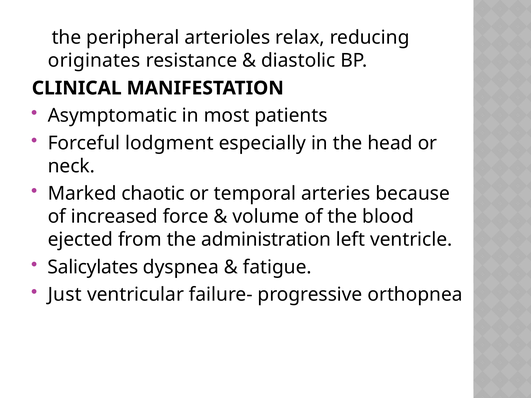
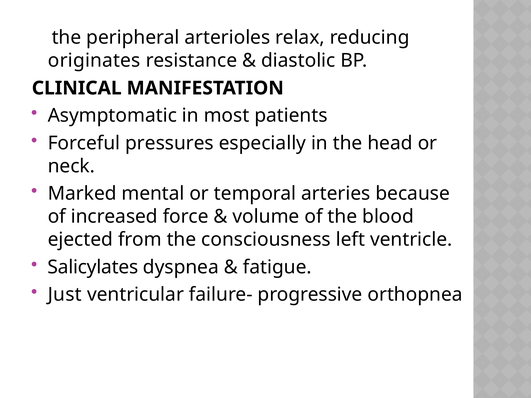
lodgment: lodgment -> pressures
chaotic: chaotic -> mental
administration: administration -> consciousness
